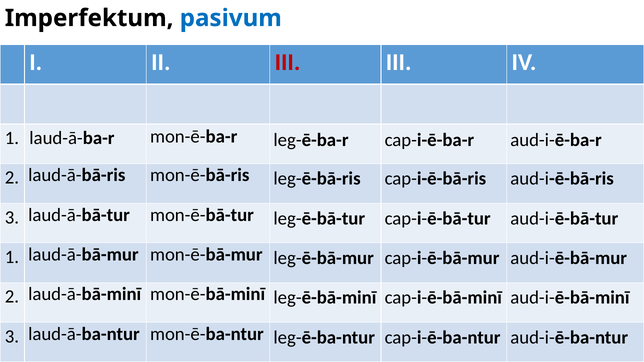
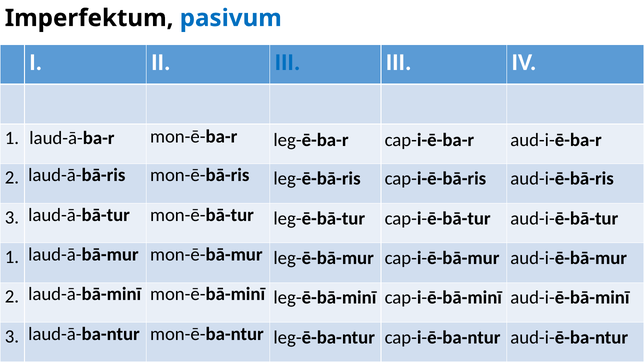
III at (288, 62) colour: red -> blue
